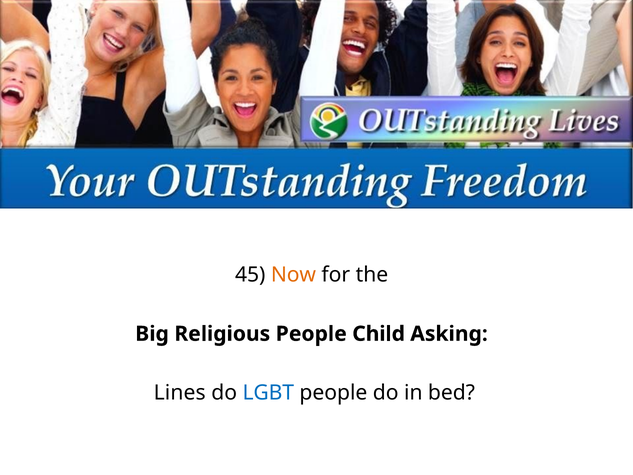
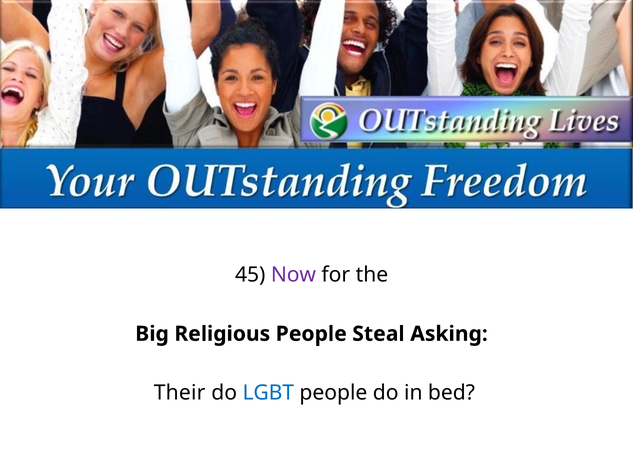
Now colour: orange -> purple
Child: Child -> Steal
Lines: Lines -> Their
